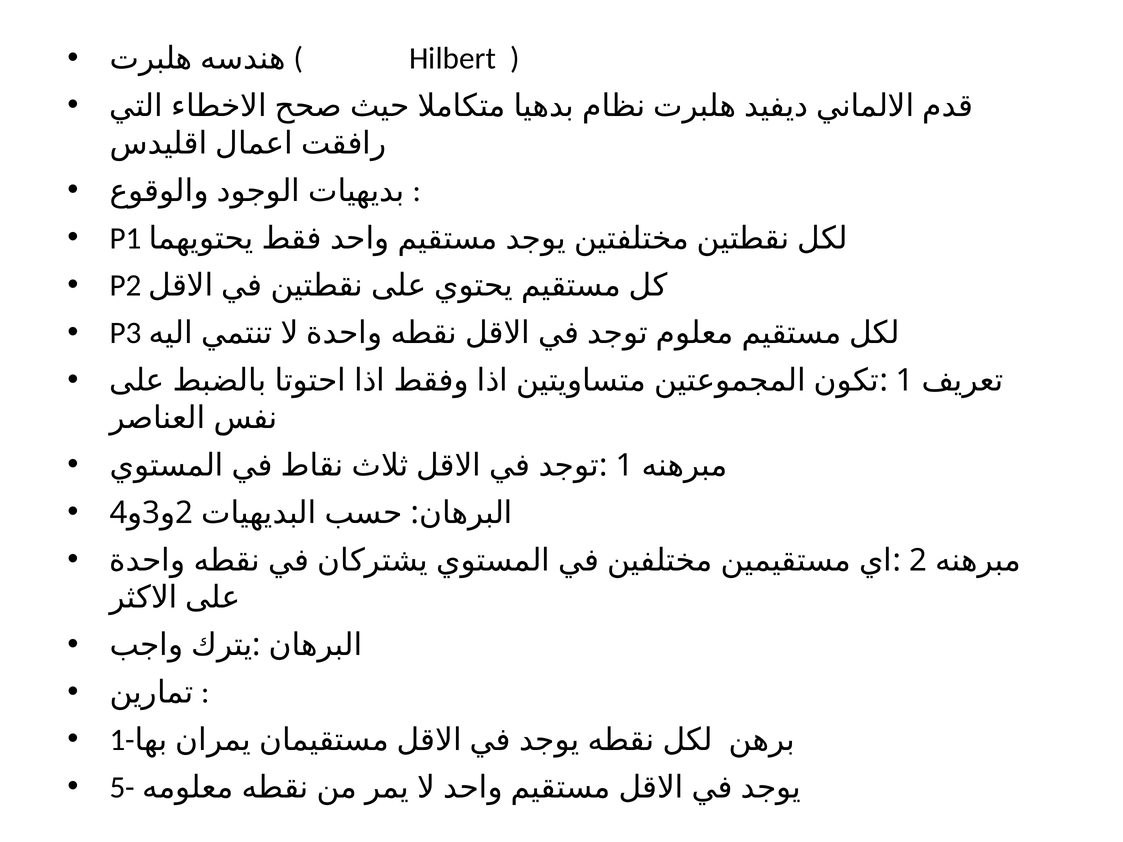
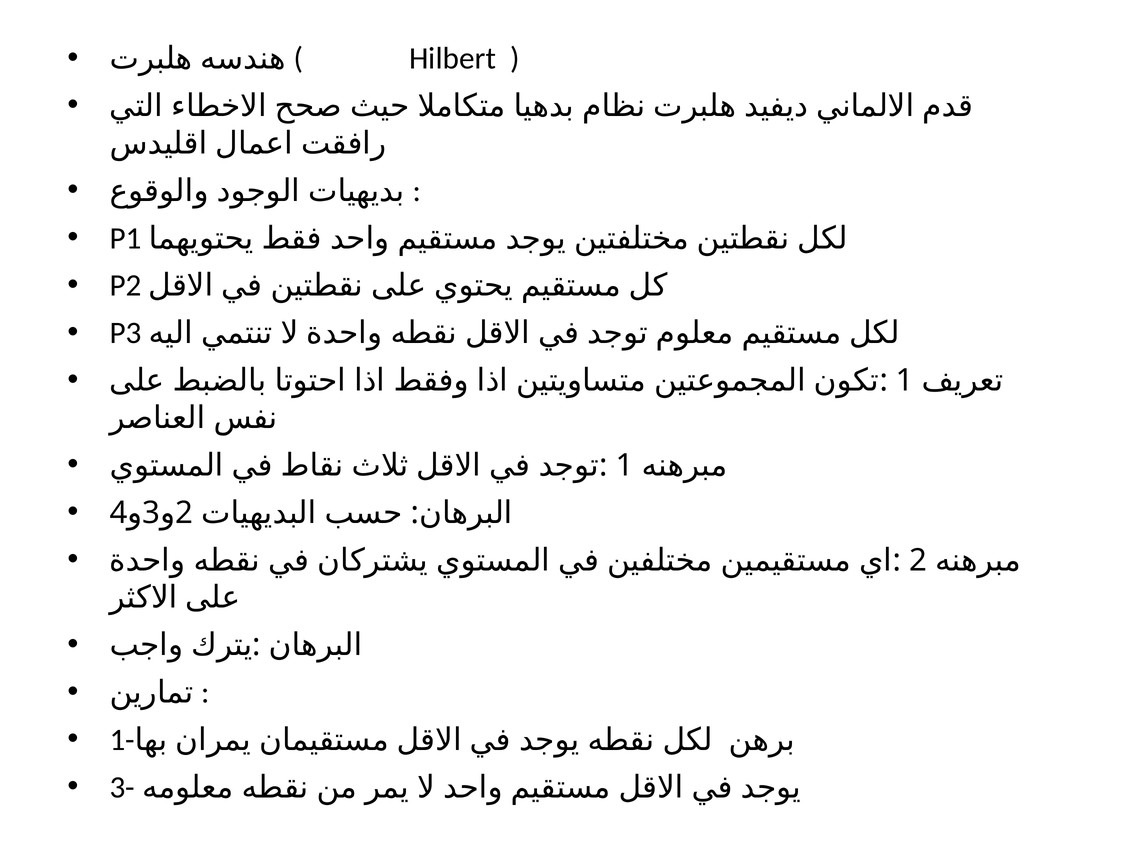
5-: 5- -> 3-
